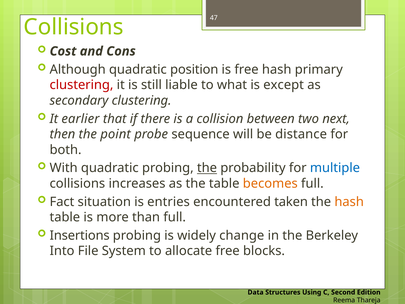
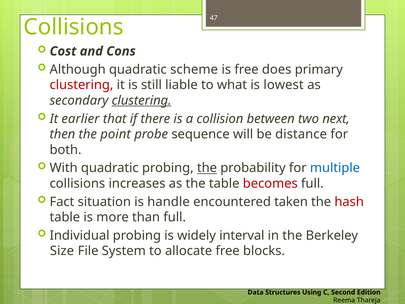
position: position -> scheme
free hash: hash -> does
except: except -> lowest
clustering at (142, 100) underline: none -> present
becomes colour: orange -> red
entries: entries -> handle
hash at (349, 202) colour: orange -> red
Insertions: Insertions -> Individual
change: change -> interval
Into: Into -> Size
